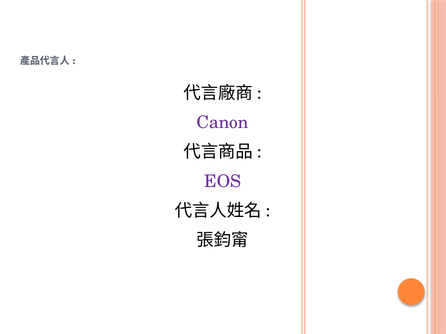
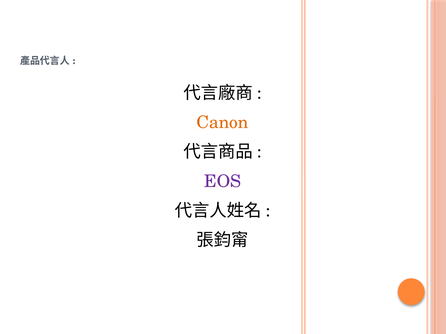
Canon colour: purple -> orange
